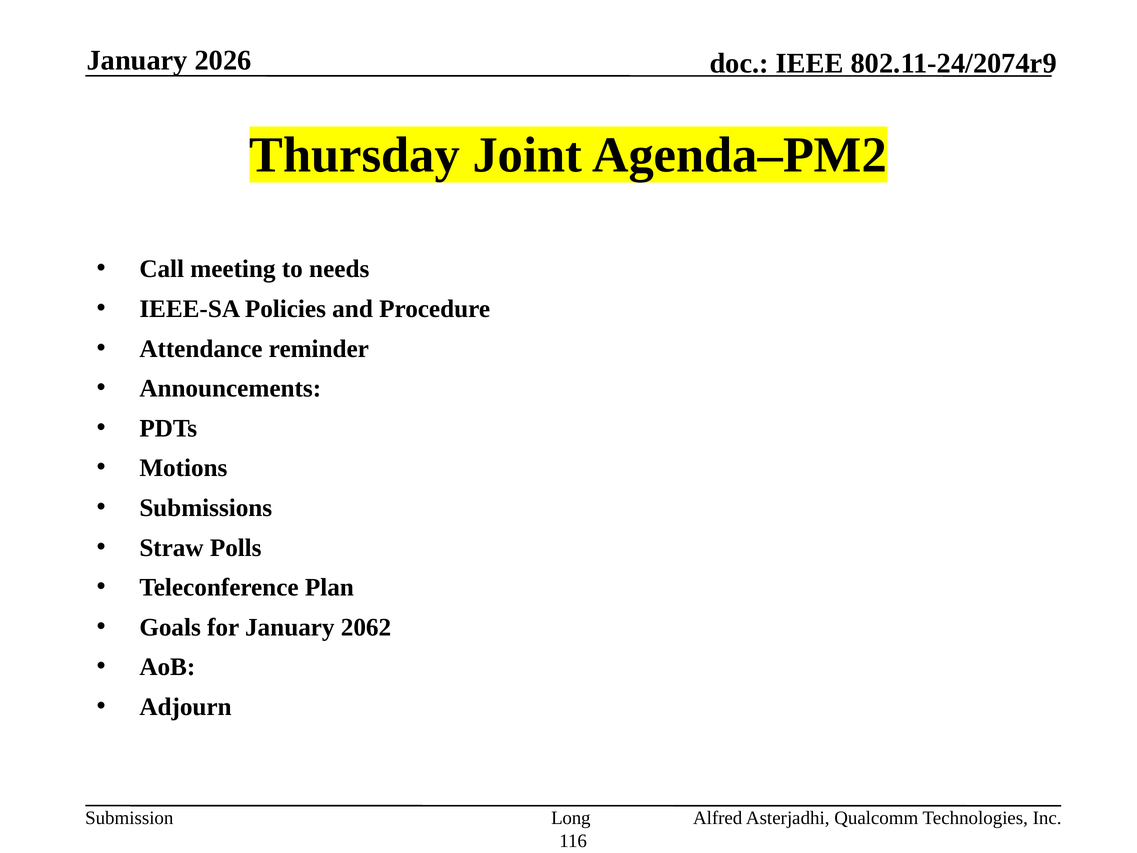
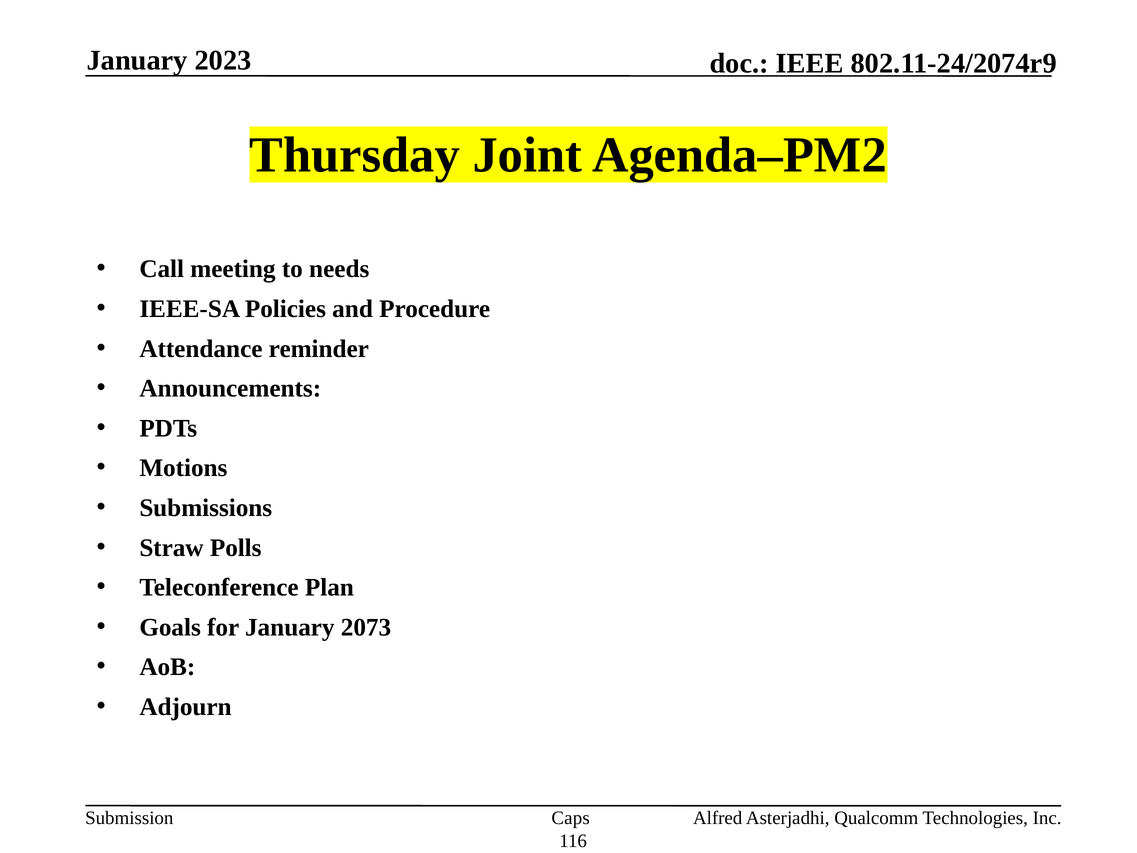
2026: 2026 -> 2023
2062: 2062 -> 2073
Long: Long -> Caps
